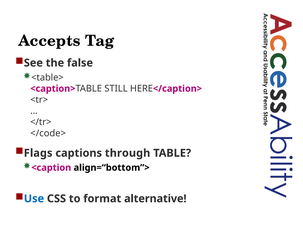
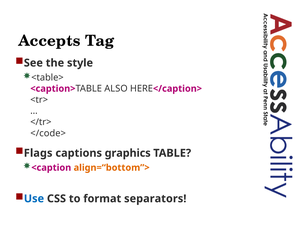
false: false -> style
STILL: STILL -> ALSO
through: through -> graphics
align=“bottom”> colour: black -> orange
alternative: alternative -> separators
